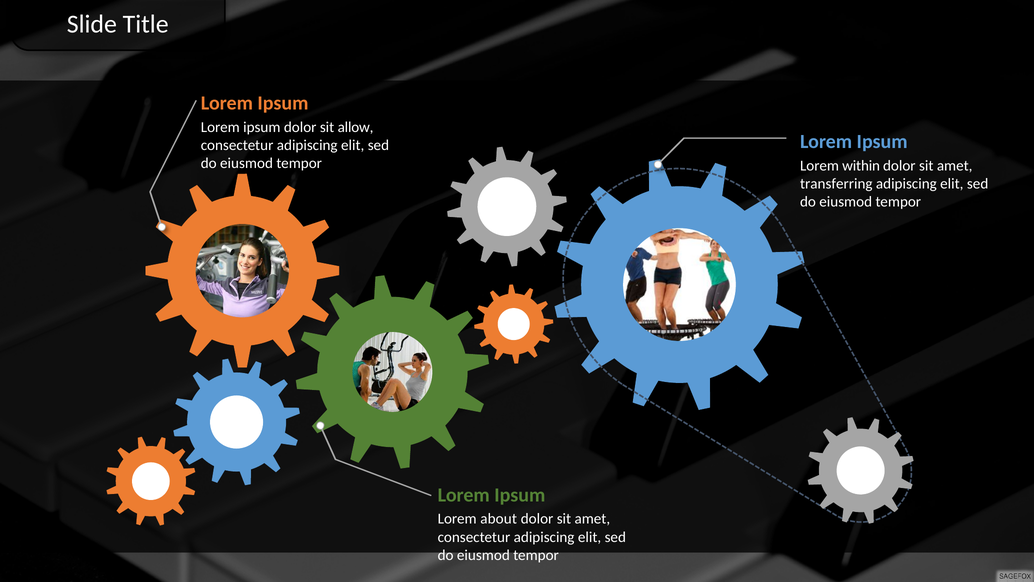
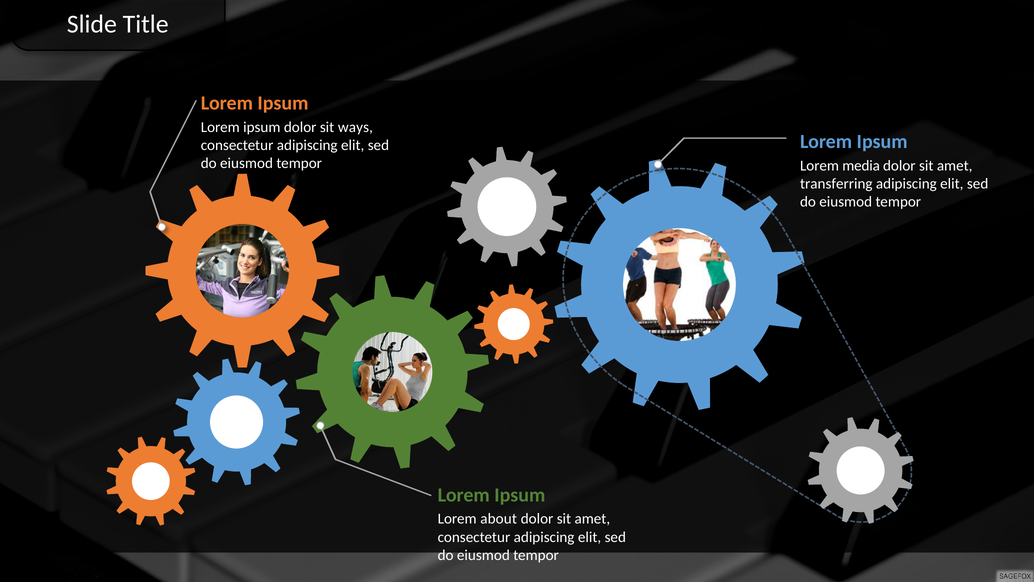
allow: allow -> ways
within: within -> media
